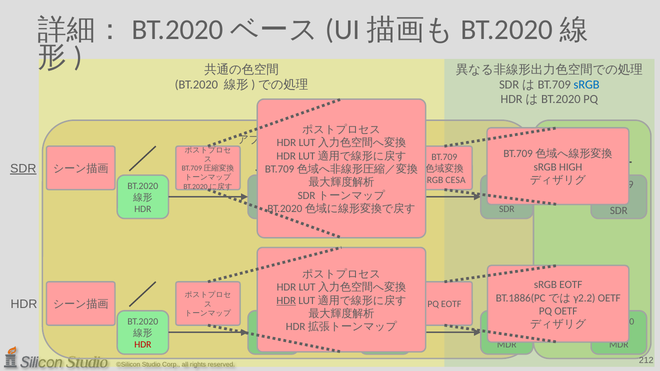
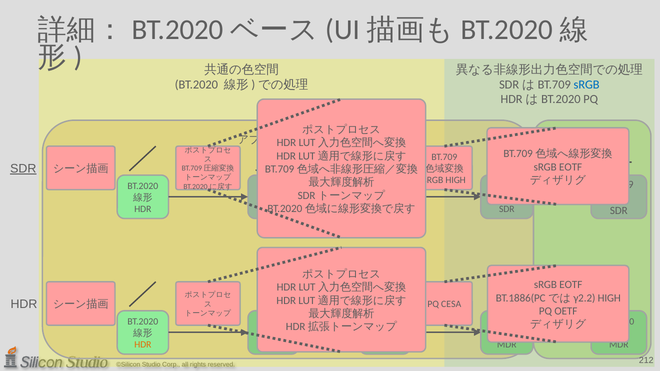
HIGH at (571, 167): HIGH -> EOTF
CESA at (456, 180): CESA -> HIGH
OETF at (609, 298): OETF -> HIGH
HDR at (286, 301) underline: present -> none
EOTF at (451, 304): EOTF -> CESA
HDR at (143, 345) colour: red -> orange
